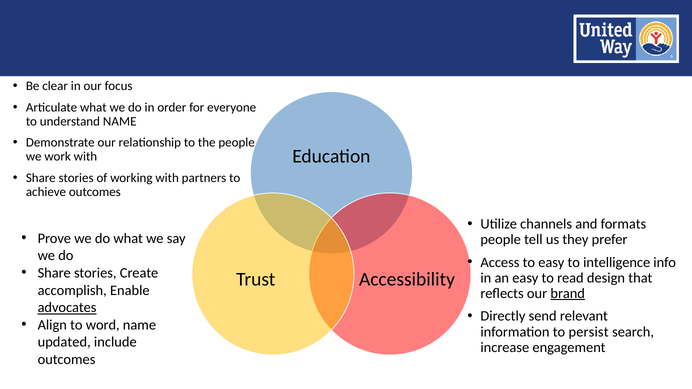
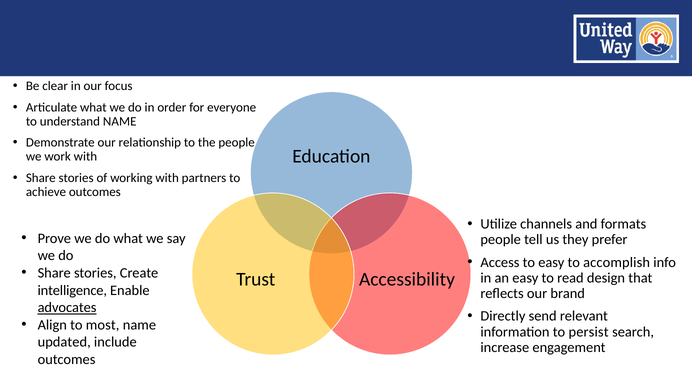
intelligence: intelligence -> accomplish
accomplish: accomplish -> intelligence
brand underline: present -> none
word: word -> most
